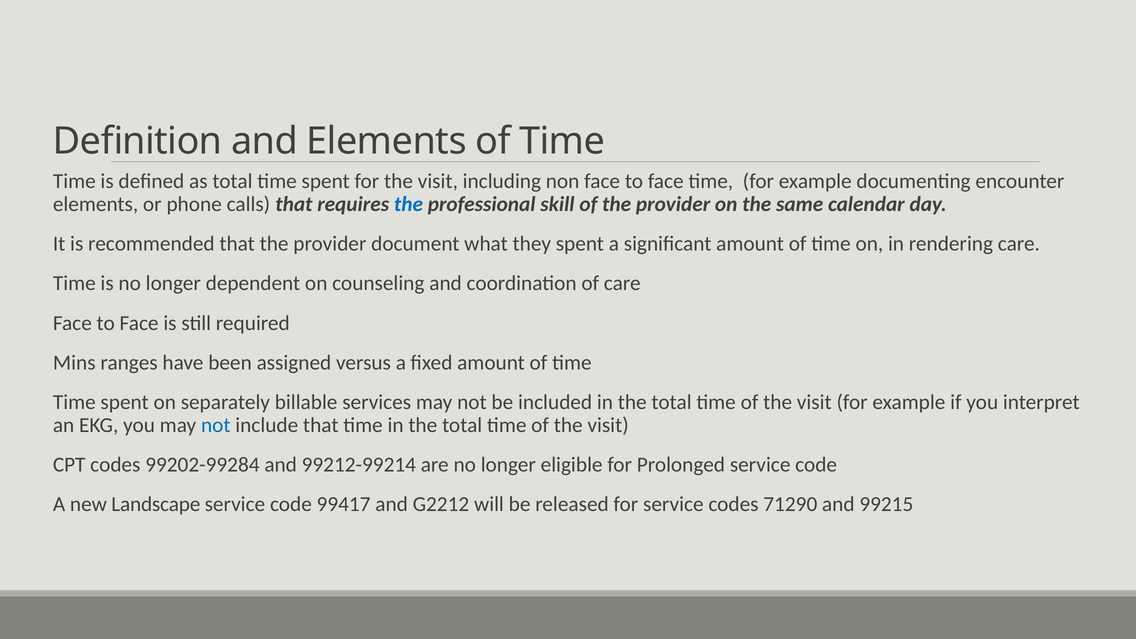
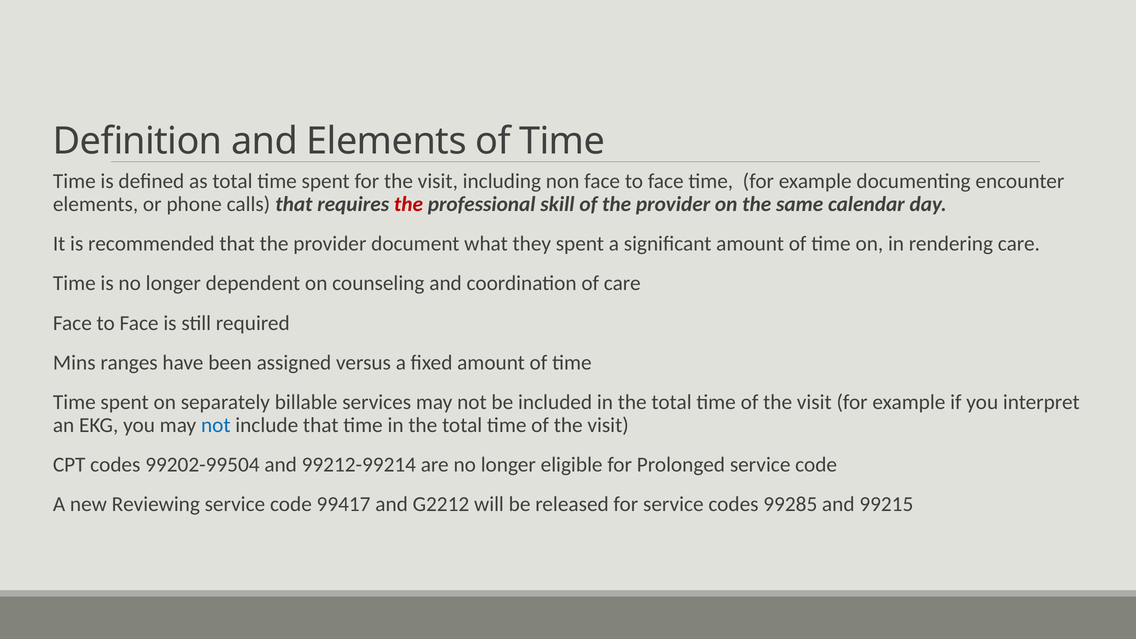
the at (408, 204) colour: blue -> red
99202-99284: 99202-99284 -> 99202-99504
Landscape: Landscape -> Reviewing
71290: 71290 -> 99285
